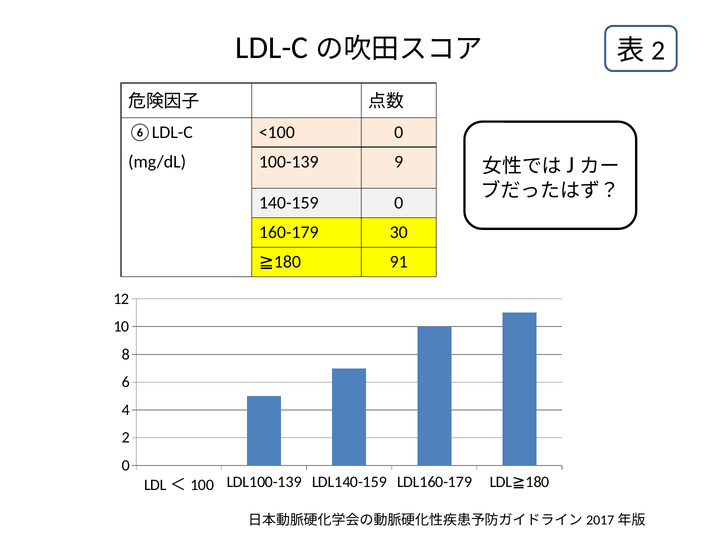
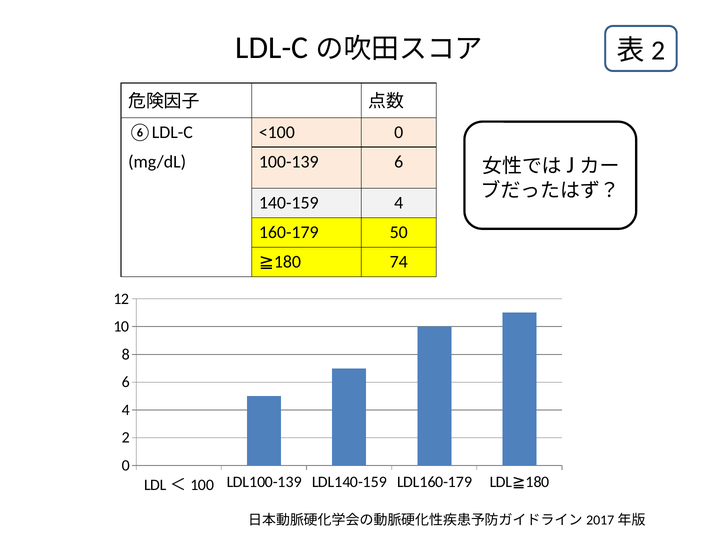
100-139 9: 9 -> 6
140-159 0: 0 -> 4
30: 30 -> 50
91: 91 -> 74
